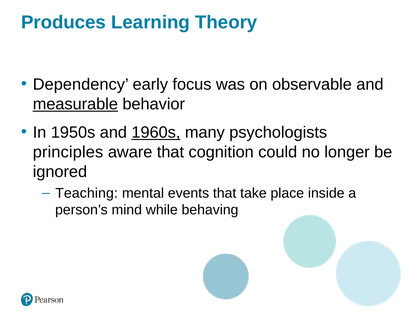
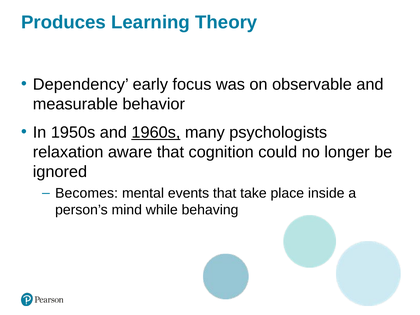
measurable underline: present -> none
principles: principles -> relaxation
Teaching: Teaching -> Becomes
